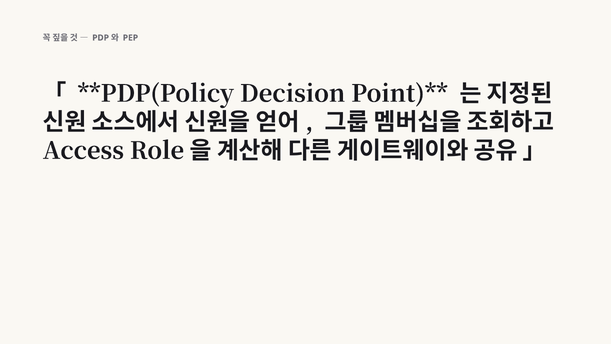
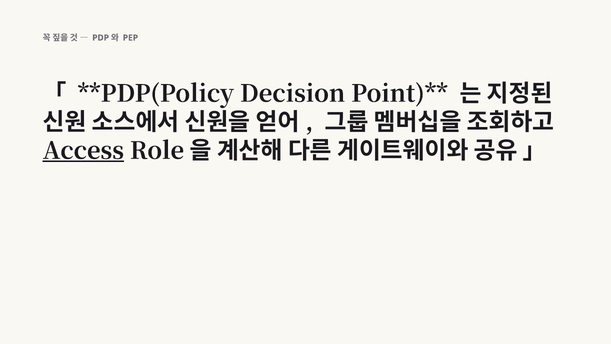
Access underline: none -> present
